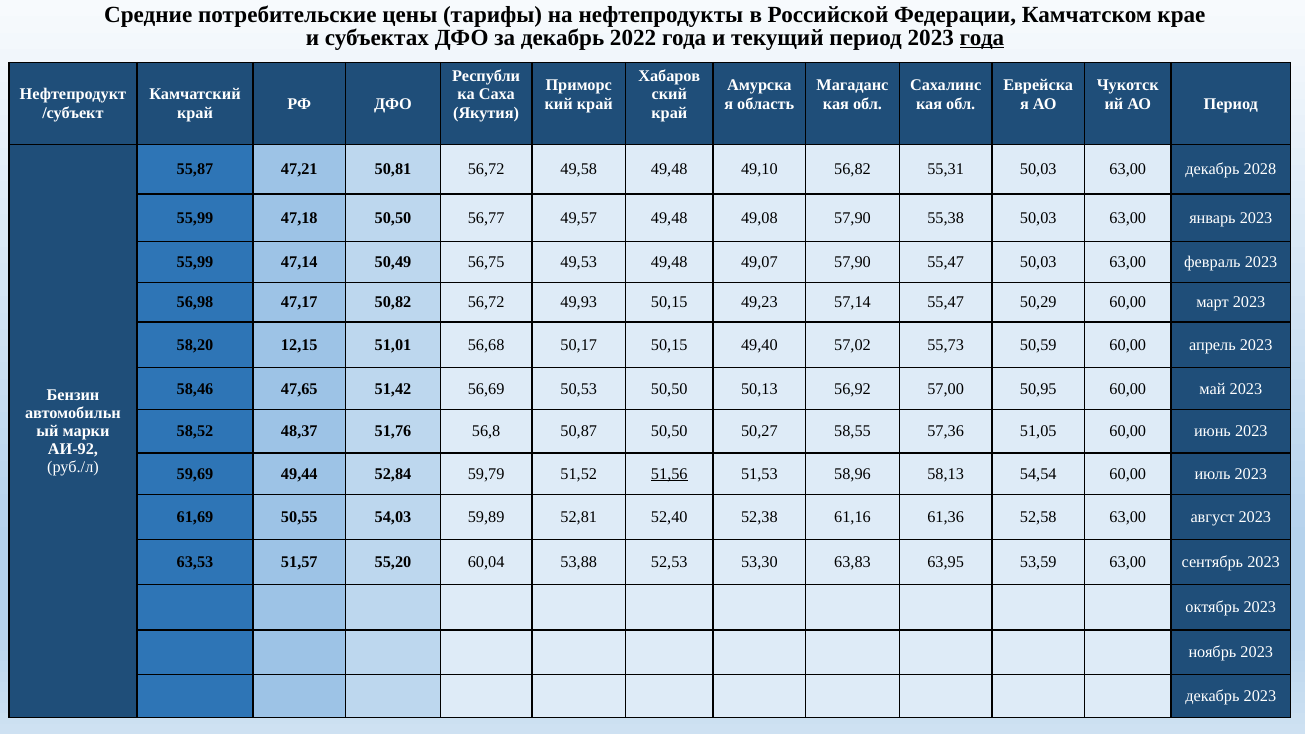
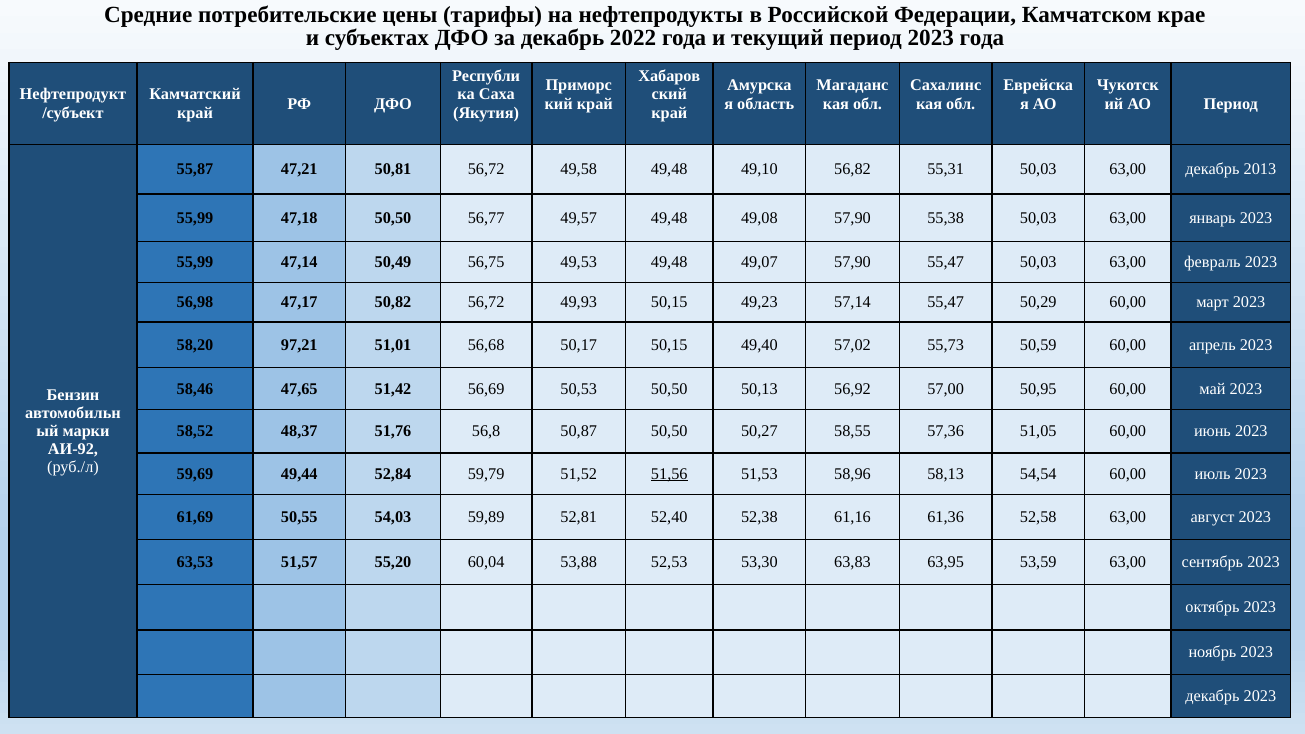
года at (982, 38) underline: present -> none
2028: 2028 -> 2013
12,15: 12,15 -> 97,21
